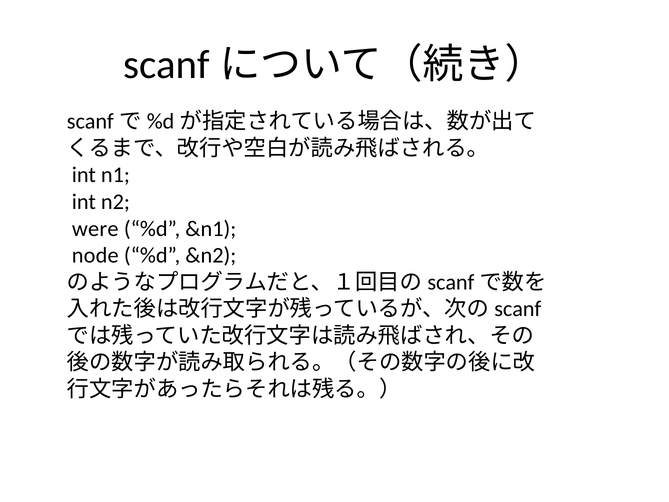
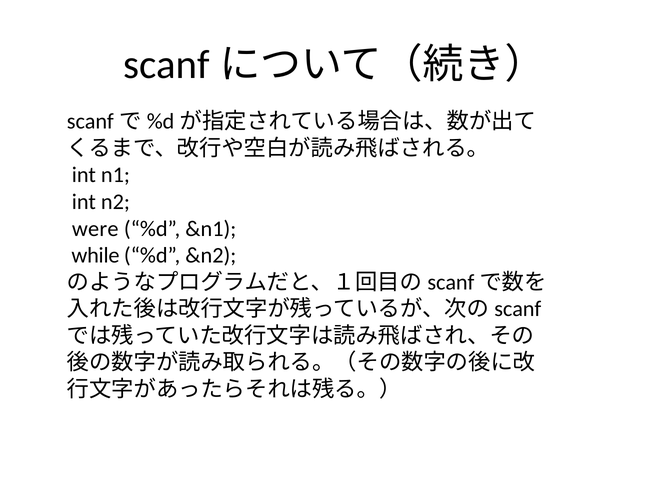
node: node -> while
